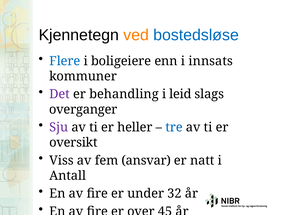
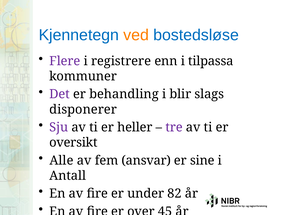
Kjennetegn colour: black -> blue
Flere colour: blue -> purple
boligeiere: boligeiere -> registrere
innsats: innsats -> tilpassa
leid: leid -> blir
overganger: overganger -> disponerer
tre colour: blue -> purple
Viss: Viss -> Alle
natt: natt -> sine
32: 32 -> 82
